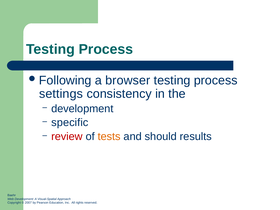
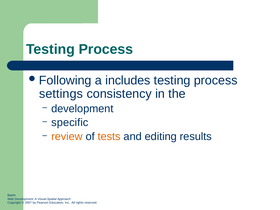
browser: browser -> includes
review colour: red -> orange
should: should -> editing
